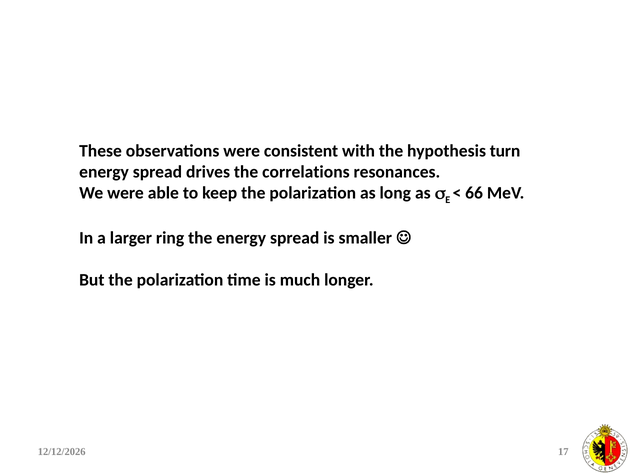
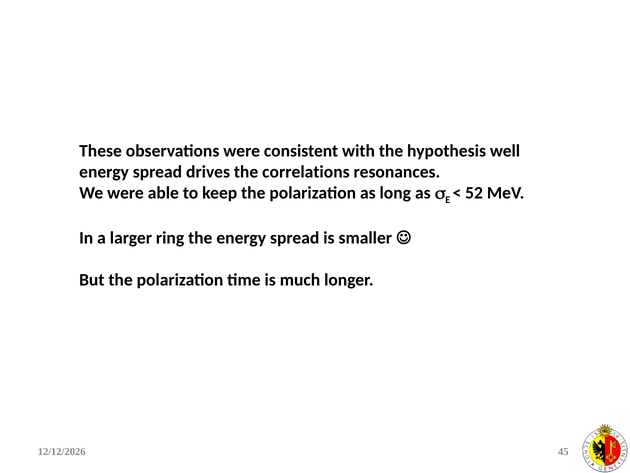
turn: turn -> well
66: 66 -> 52
17: 17 -> 45
